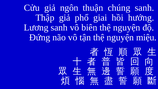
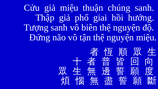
giả ngôn: ngôn -> miệu
Lương: Lương -> Tượng
